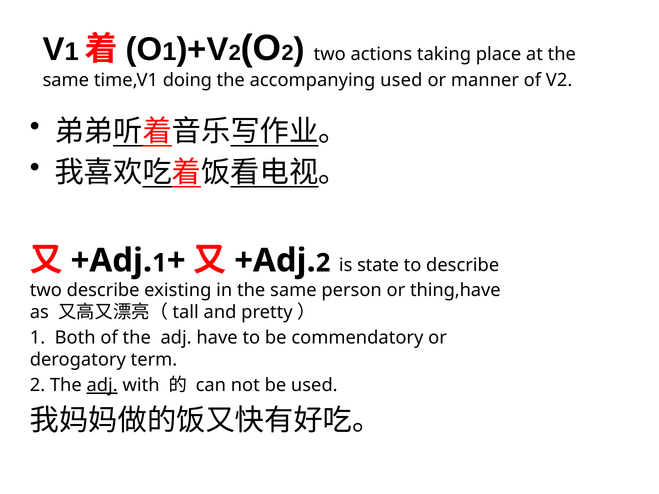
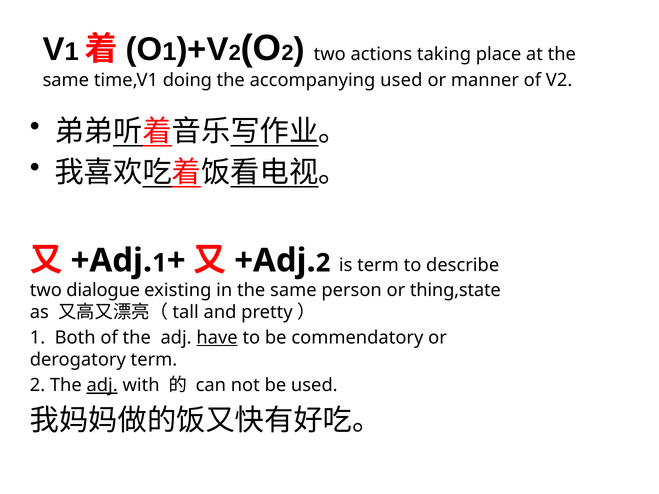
is state: state -> term
two describe: describe -> dialogue
thing,have: thing,have -> thing,state
have underline: none -> present
